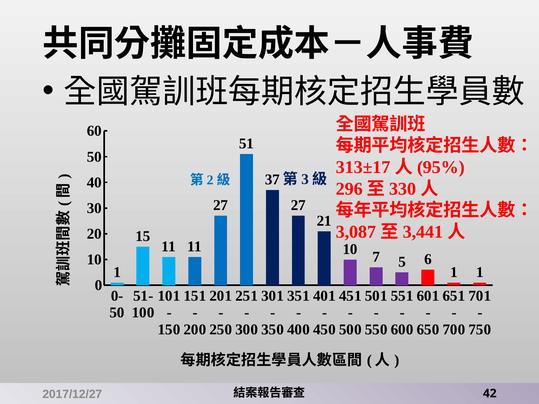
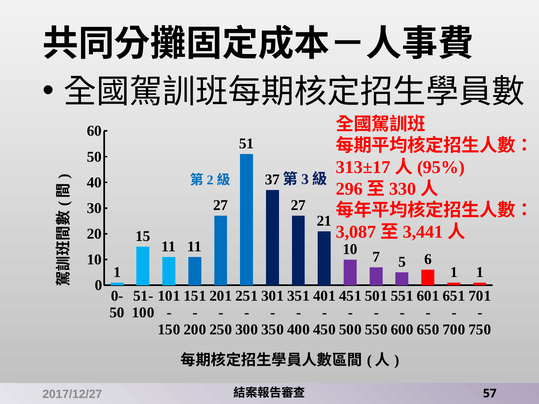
42: 42 -> 57
